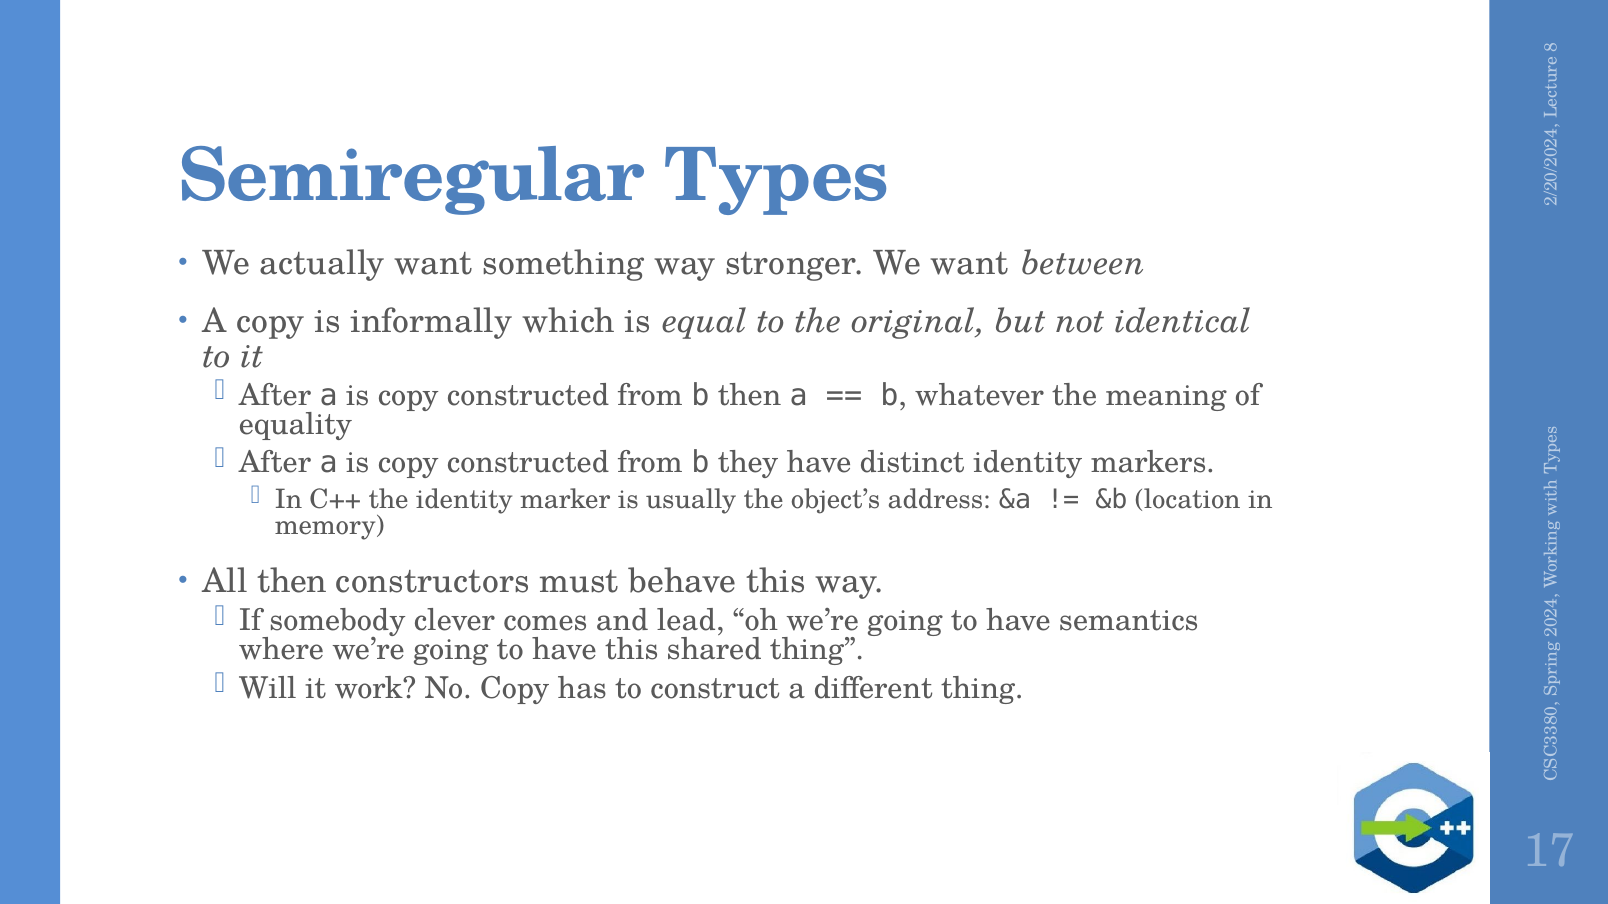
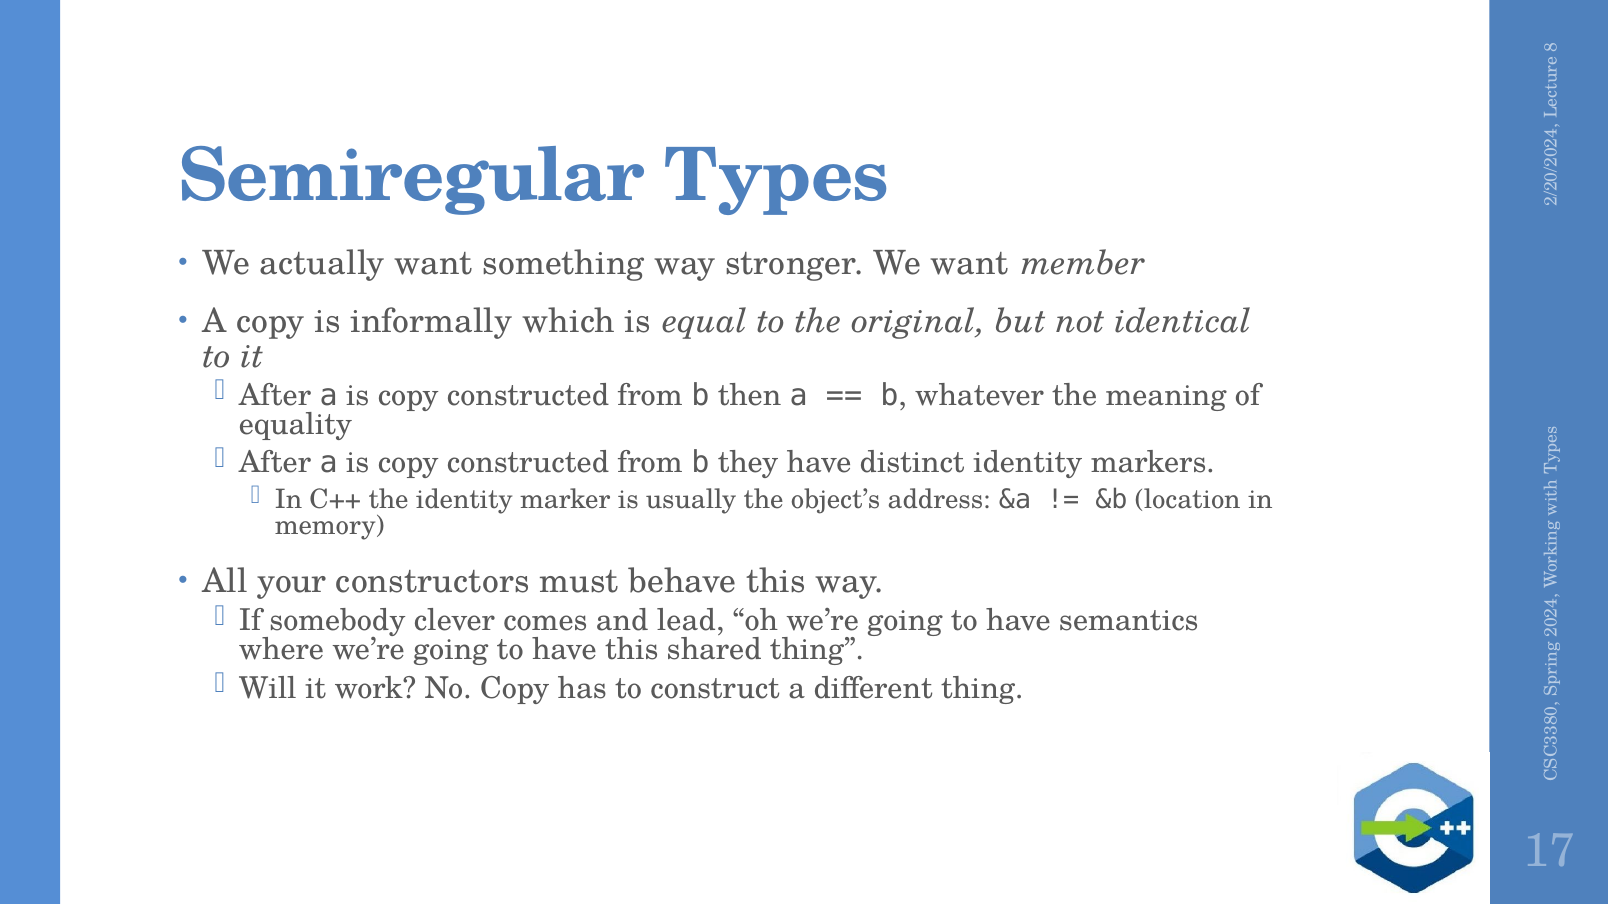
between: between -> member
All then: then -> your
